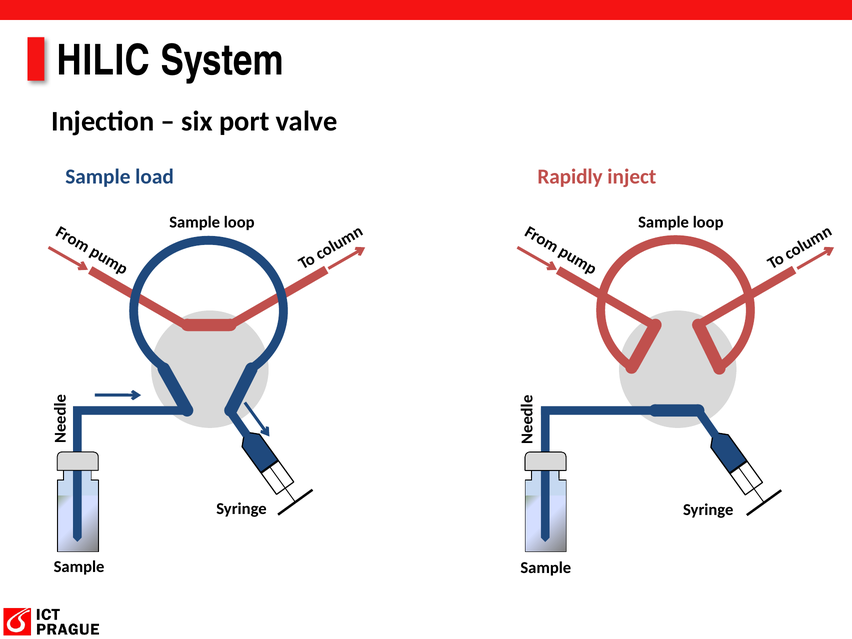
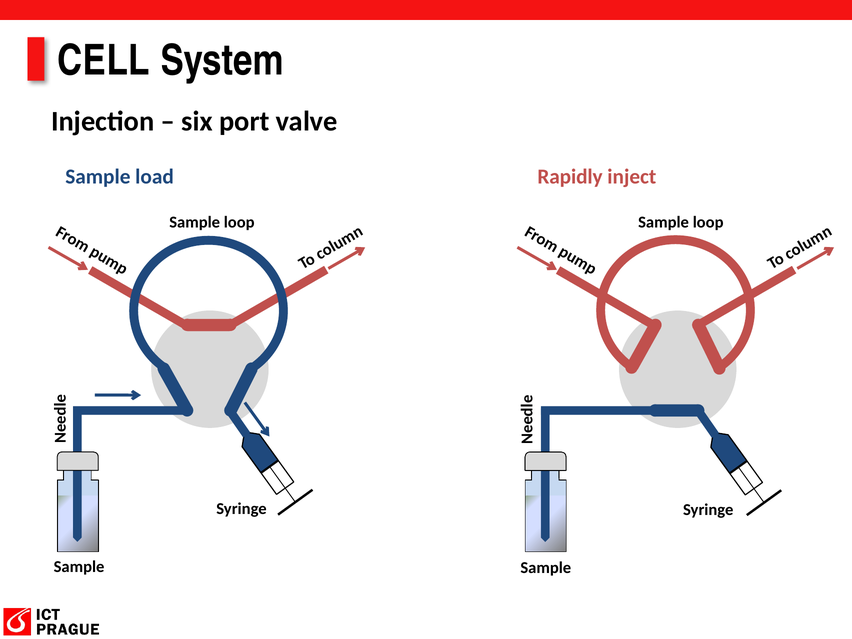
HILIC: HILIC -> CELL
